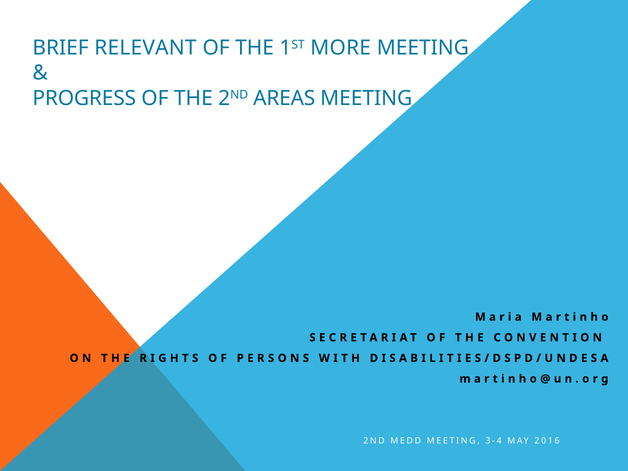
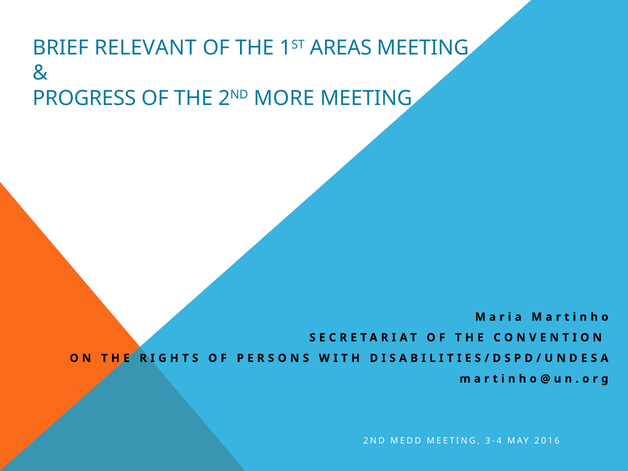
MORE: MORE -> AREAS
AREAS: AREAS -> MORE
